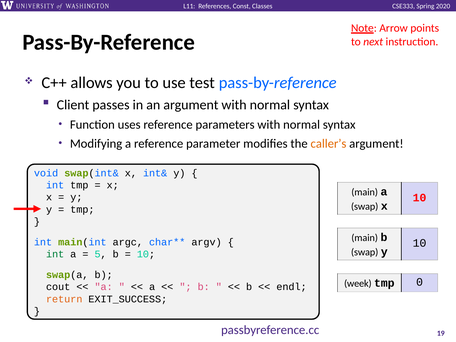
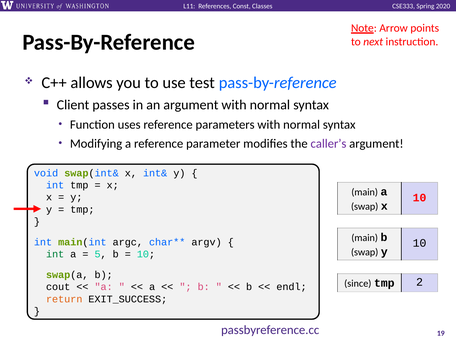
caller’s colour: orange -> purple
week: week -> since
0: 0 -> 2
